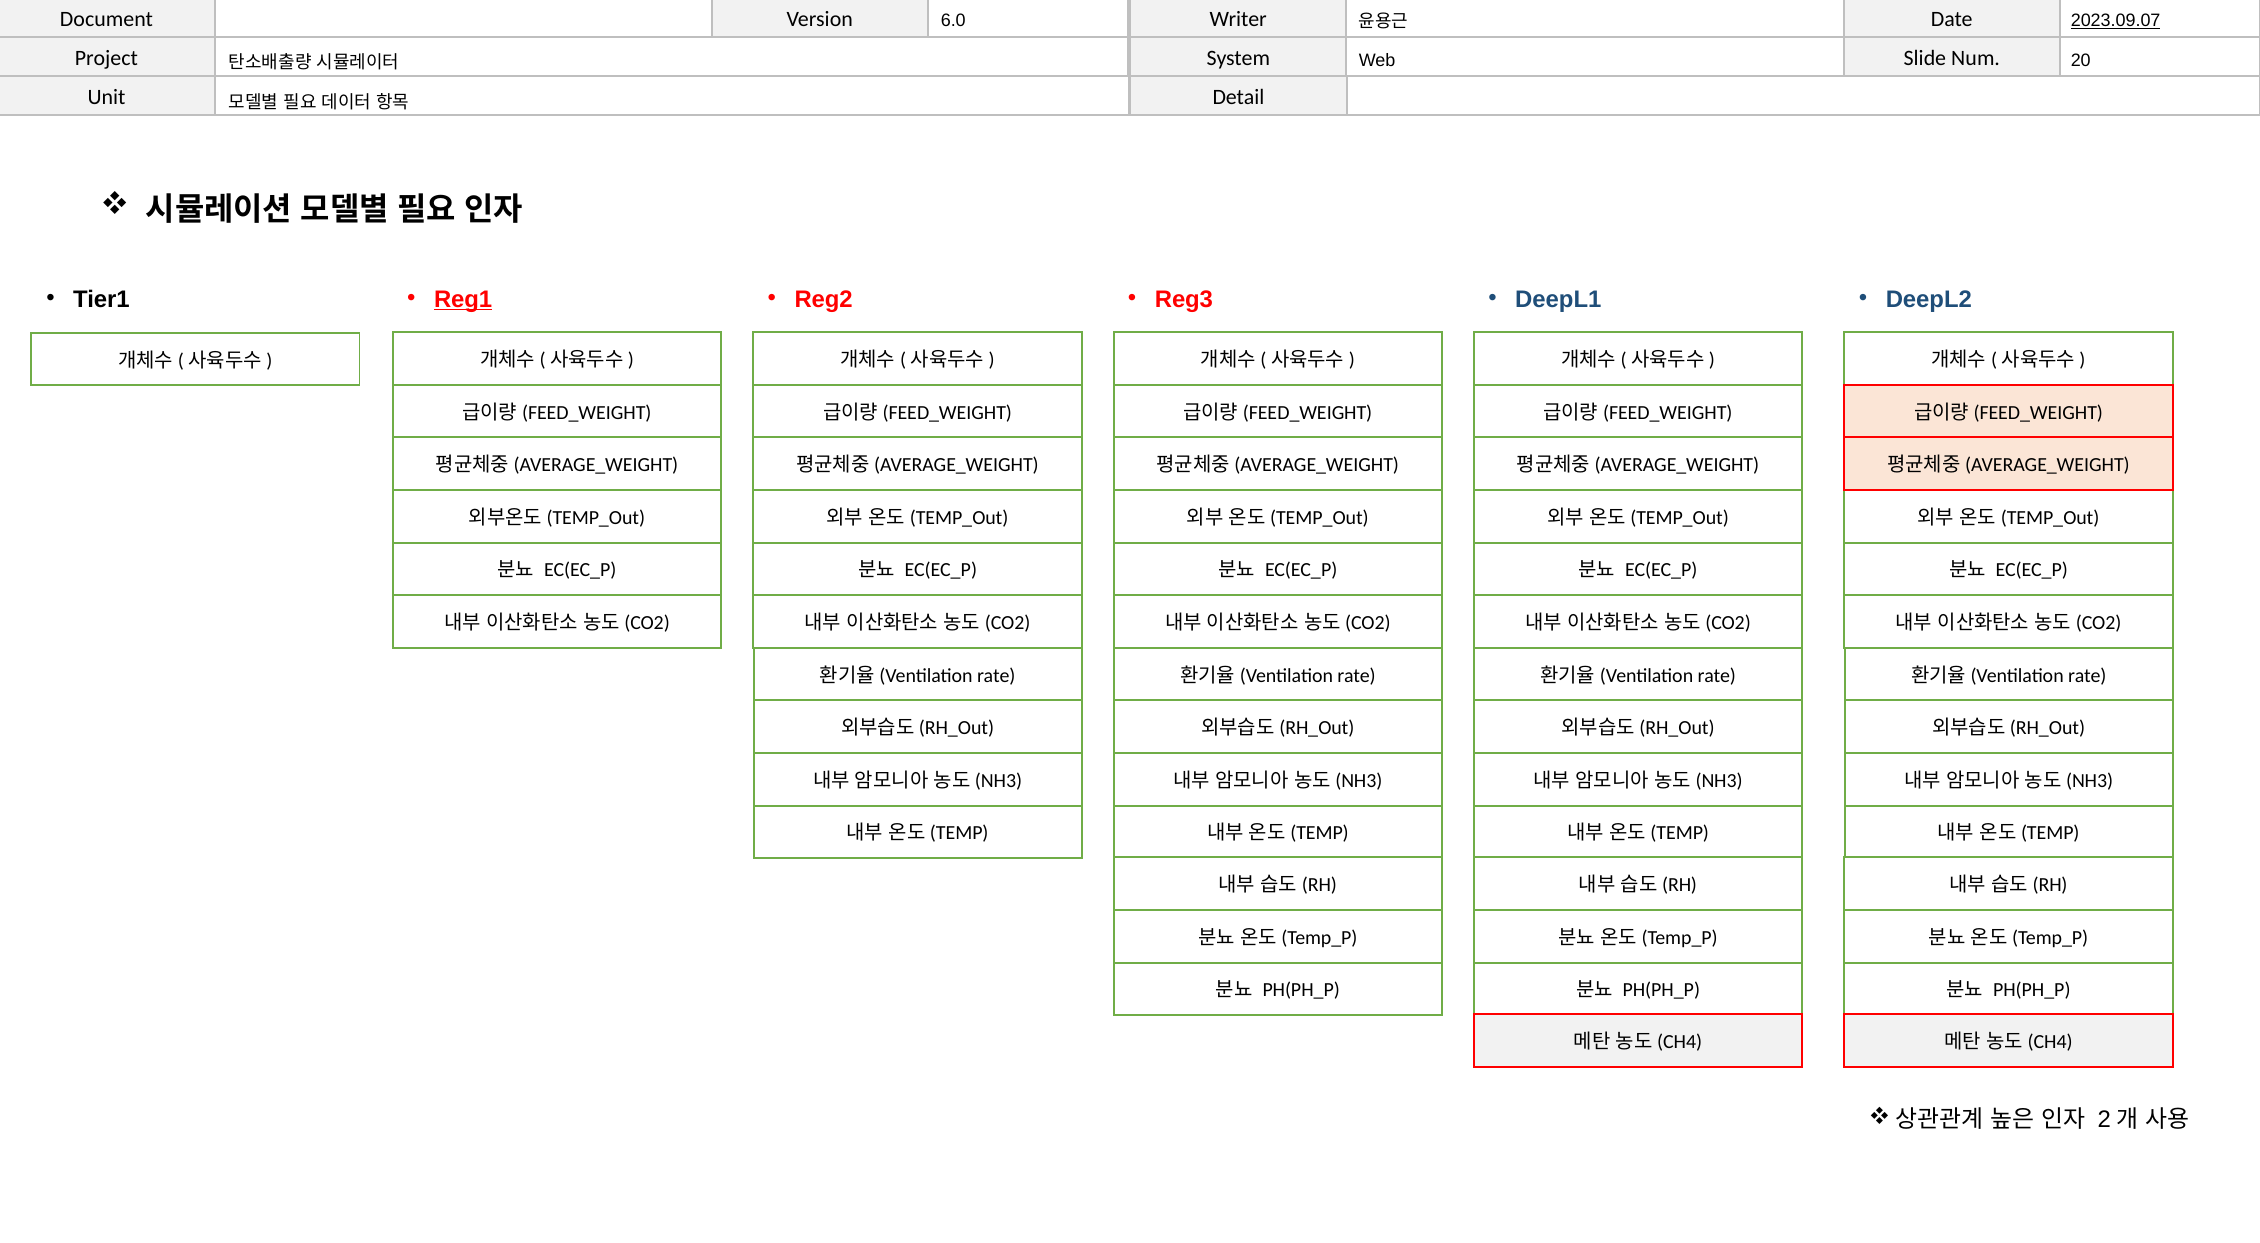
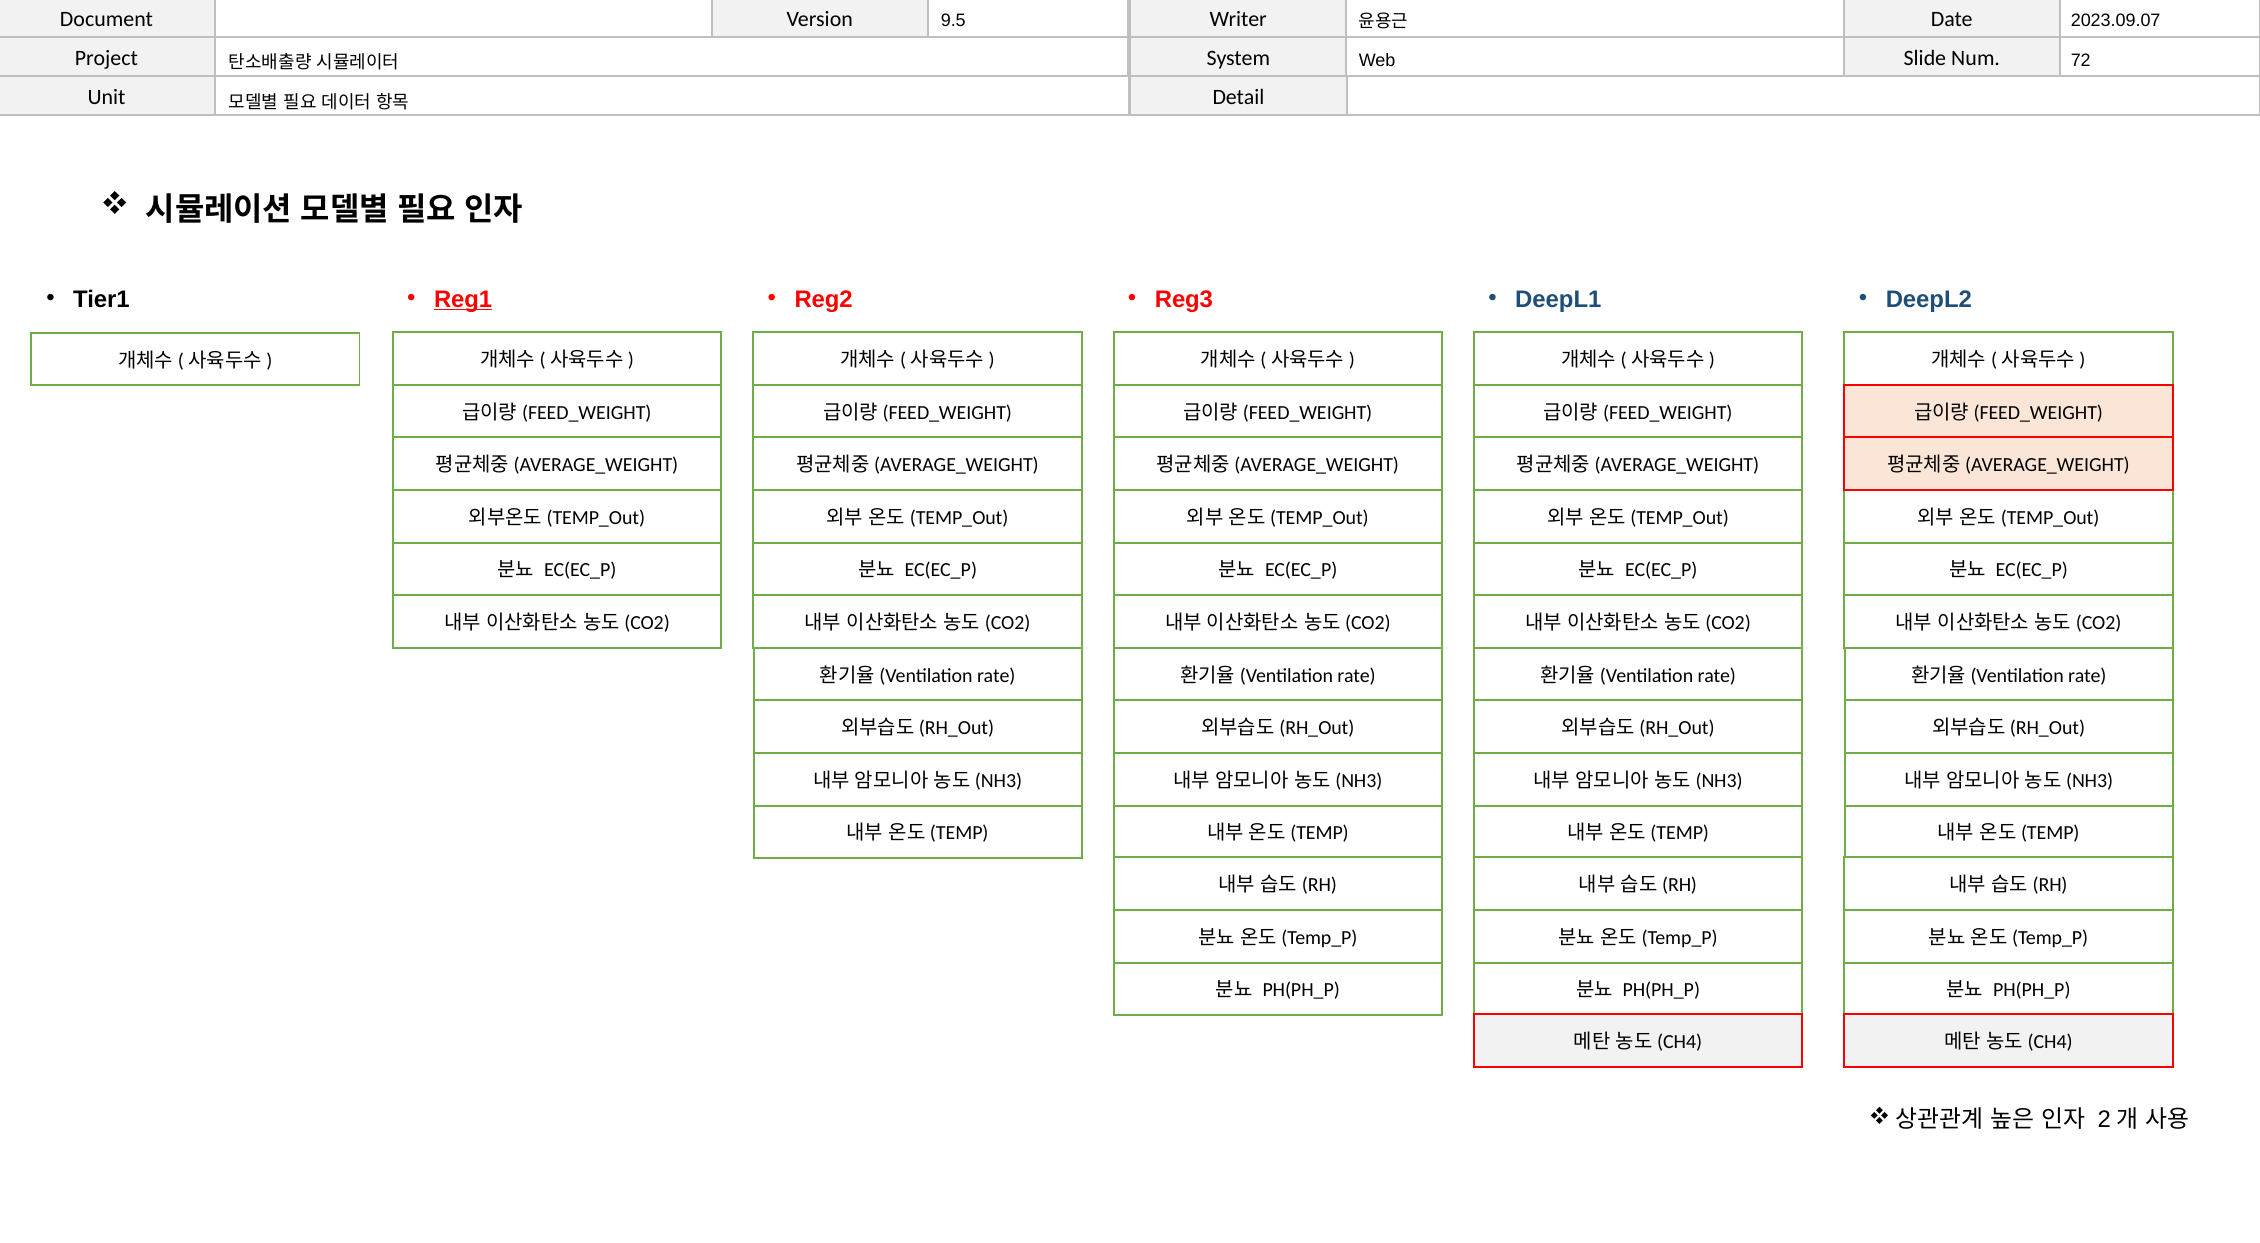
6.0: 6.0 -> 9.5
2023.09.07 underline: present -> none
20: 20 -> 72
